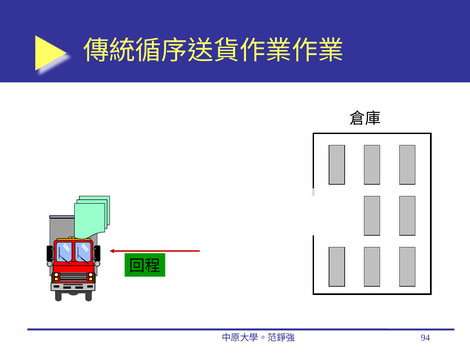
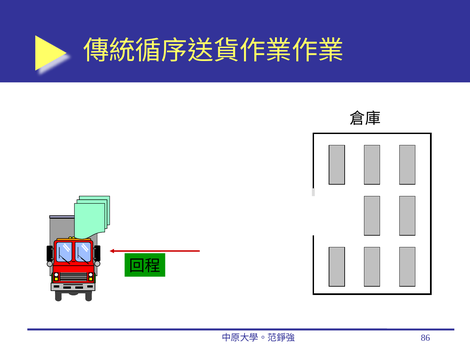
94: 94 -> 86
